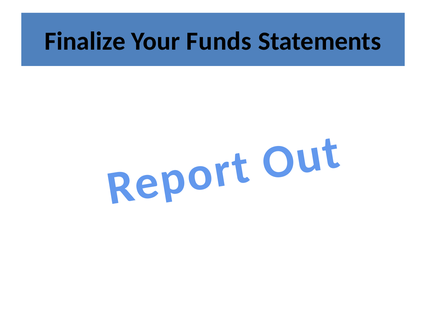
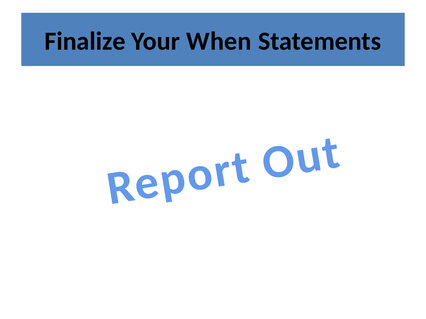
Funds: Funds -> When
